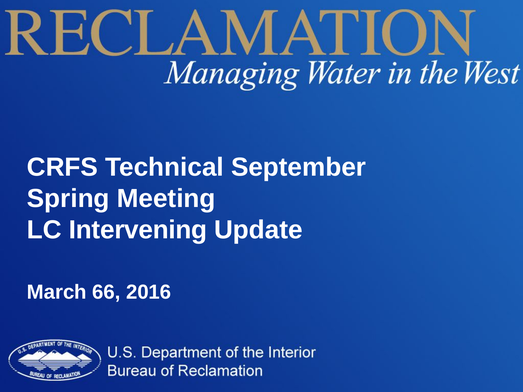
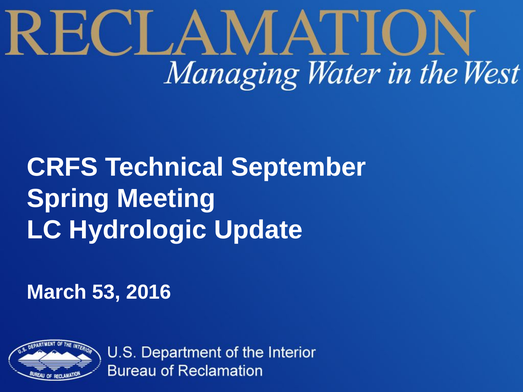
Intervening: Intervening -> Hydrologic
66: 66 -> 53
